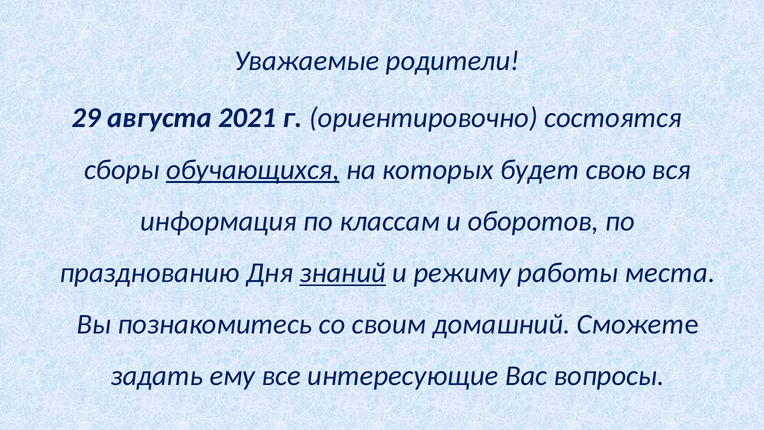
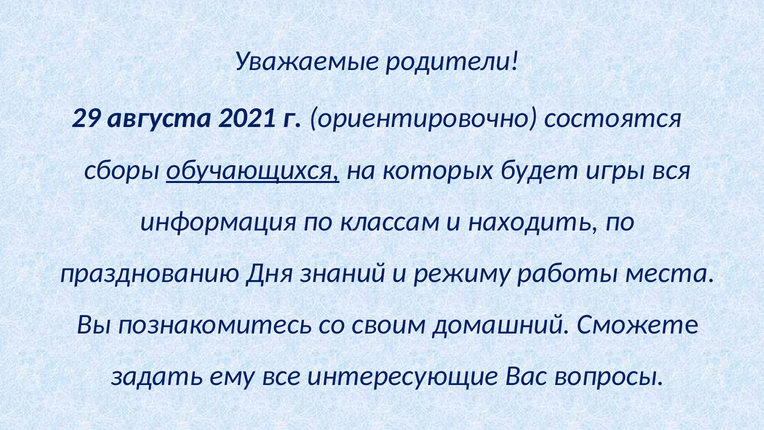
свою: свою -> игры
оборотов: оборотов -> находить
знаний underline: present -> none
